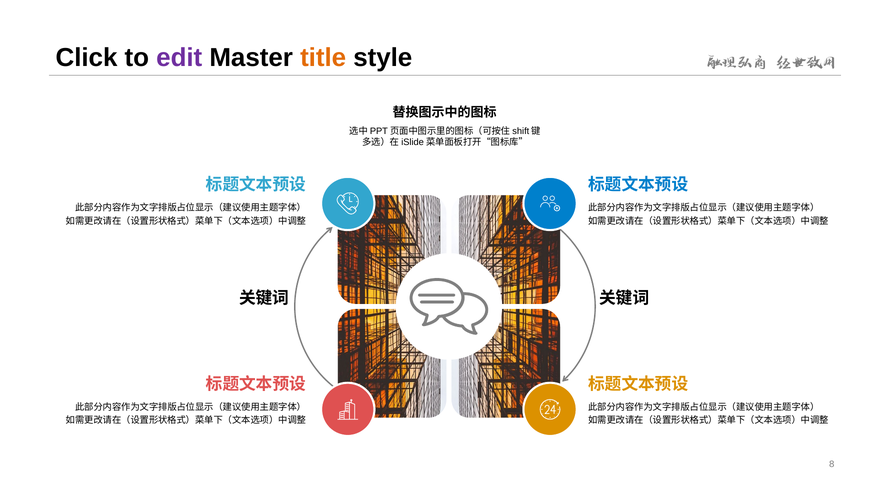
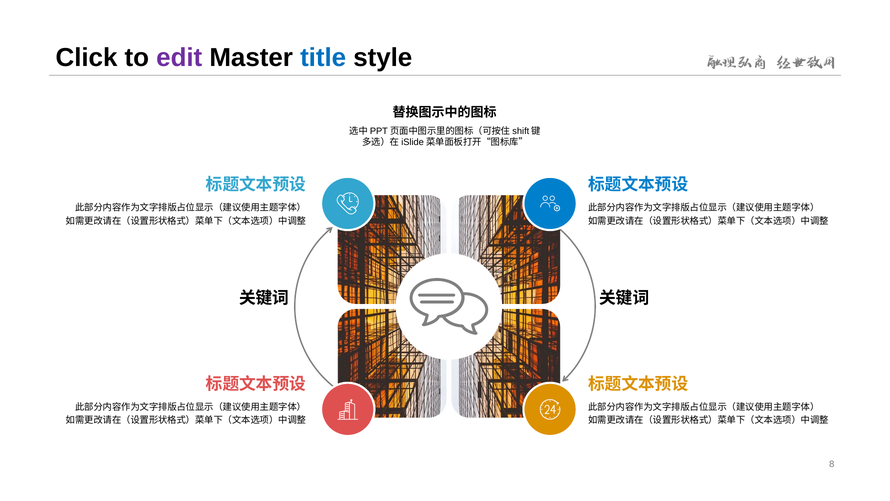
title colour: orange -> blue
